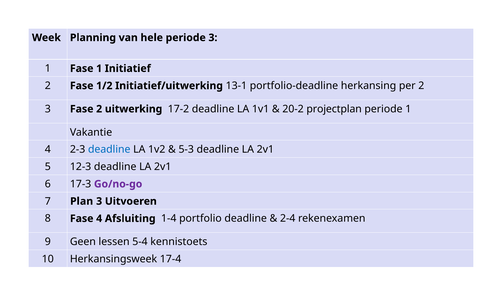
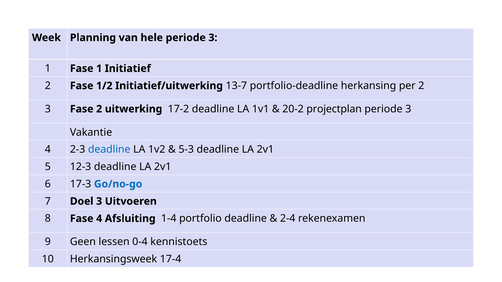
13-1: 13-1 -> 13-7
1 at (408, 109): 1 -> 3
Go/no-go colour: purple -> blue
Plan: Plan -> Doel
5-4: 5-4 -> 0-4
